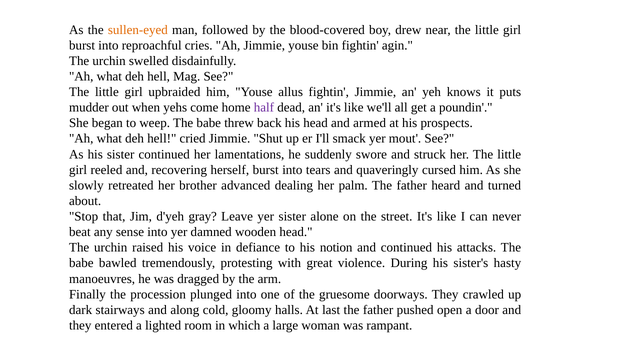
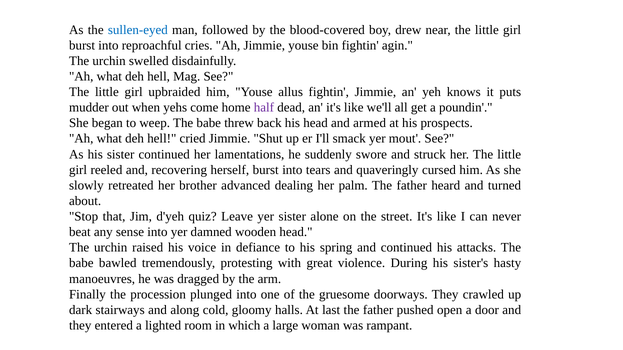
sullen-eyed colour: orange -> blue
gray: gray -> quiz
notion: notion -> spring
